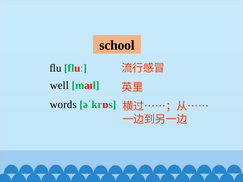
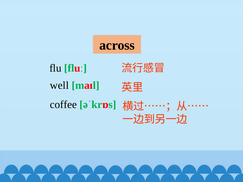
school: school -> across
words: words -> coffee
